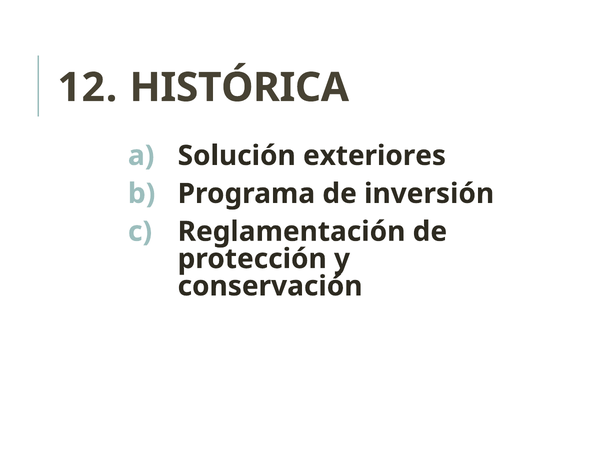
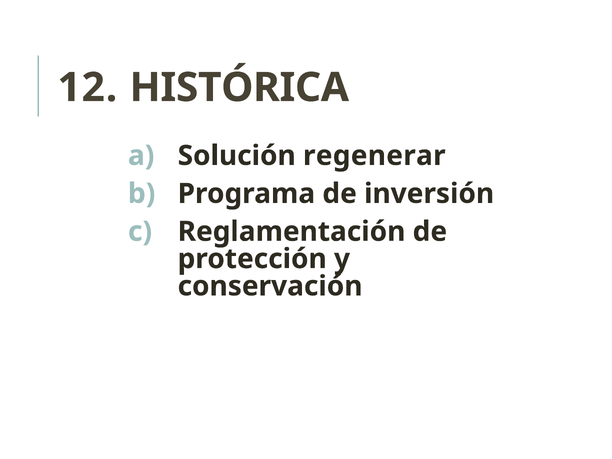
exteriores: exteriores -> regenerar
